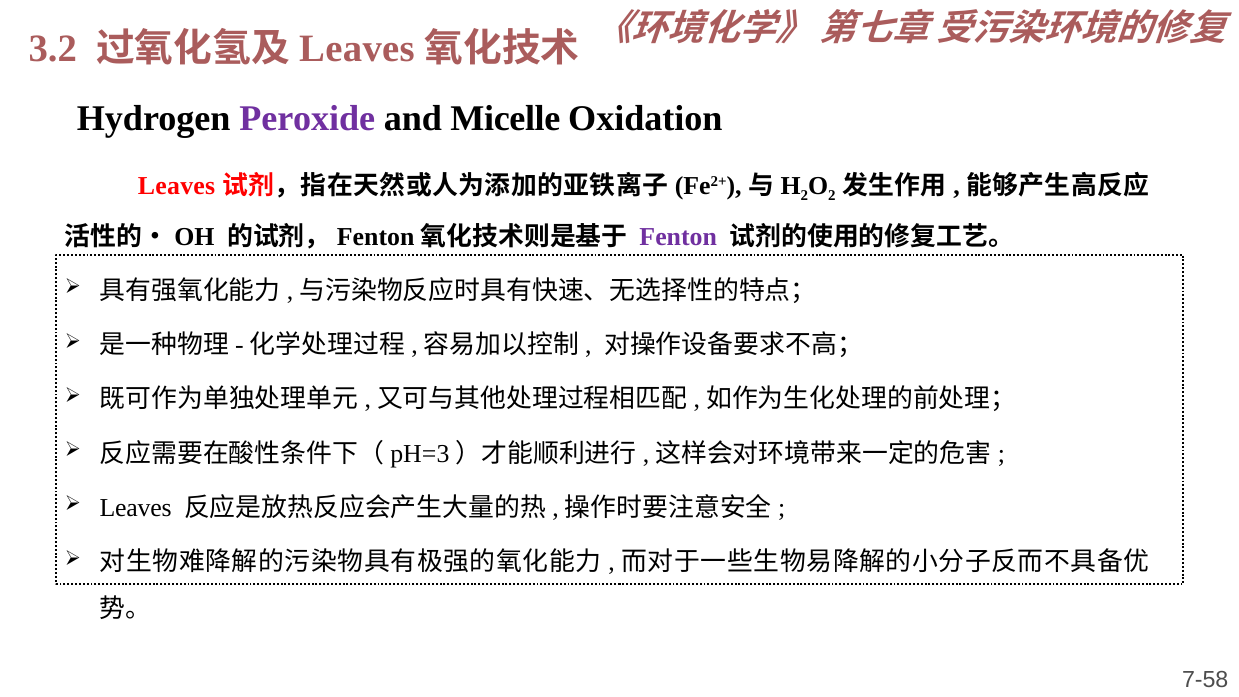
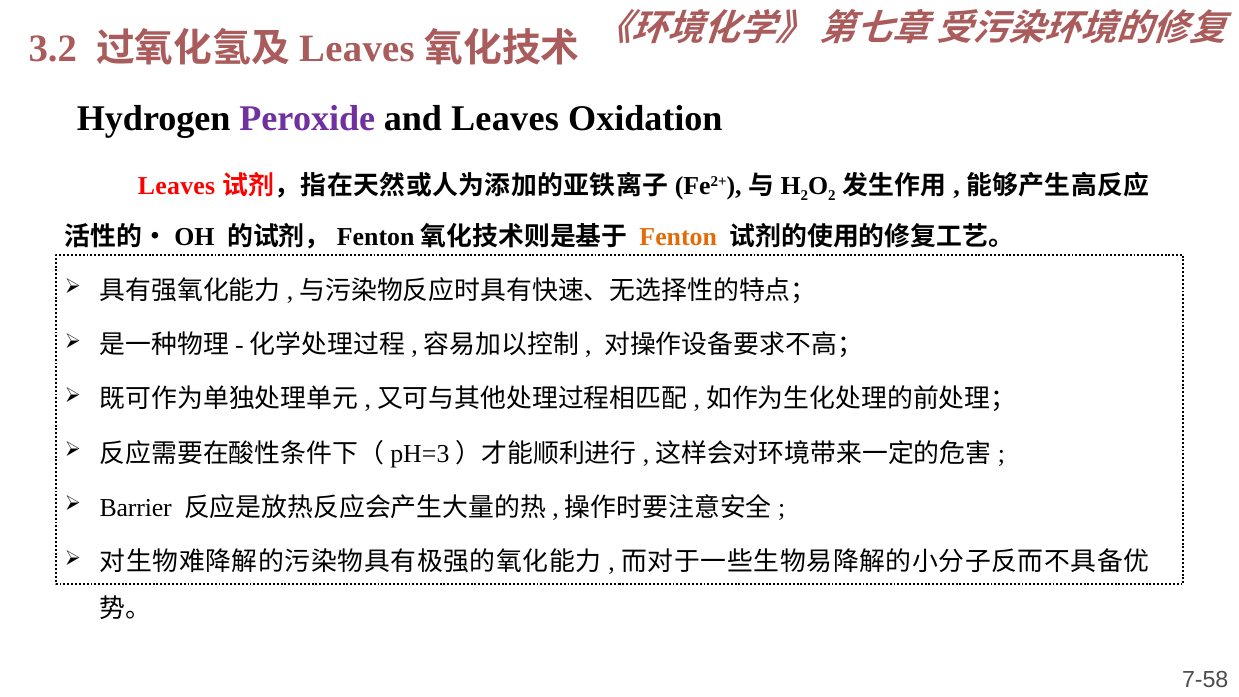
and Micelle: Micelle -> Leaves
Fenton colour: purple -> orange
Leaves at (136, 508): Leaves -> Barrier
